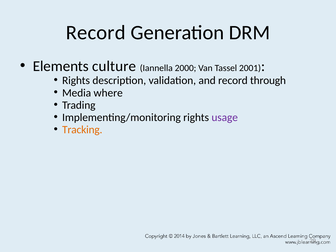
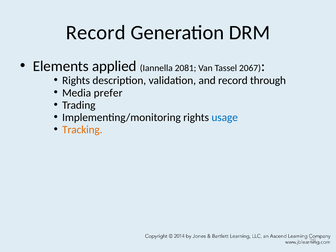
culture: culture -> applied
2000: 2000 -> 2081
2001: 2001 -> 2067
where: where -> prefer
usage colour: purple -> blue
